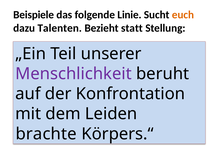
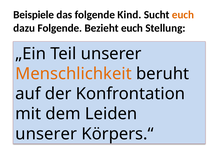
Linie: Linie -> Kind
dazu Talenten: Talenten -> Folgende
Bezieht statt: statt -> euch
Menschlichkeit colour: purple -> orange
brachte at (46, 133): brachte -> unserer
